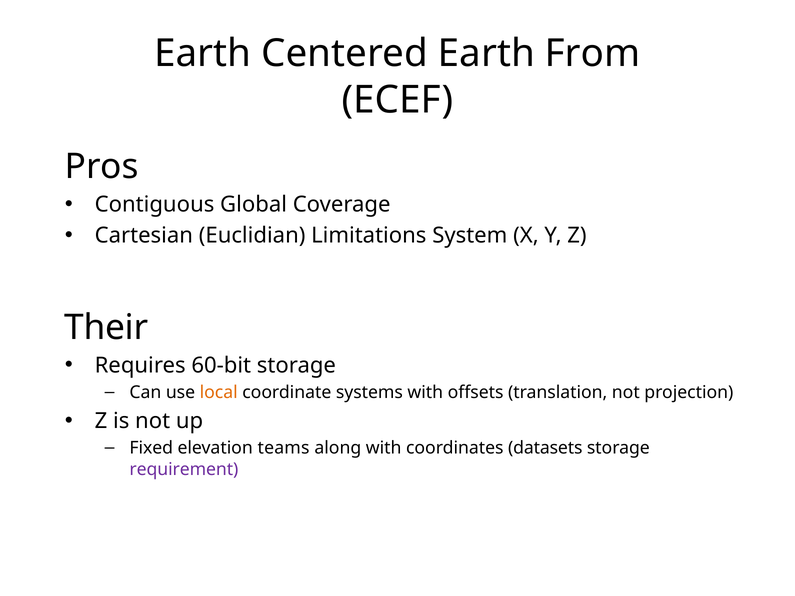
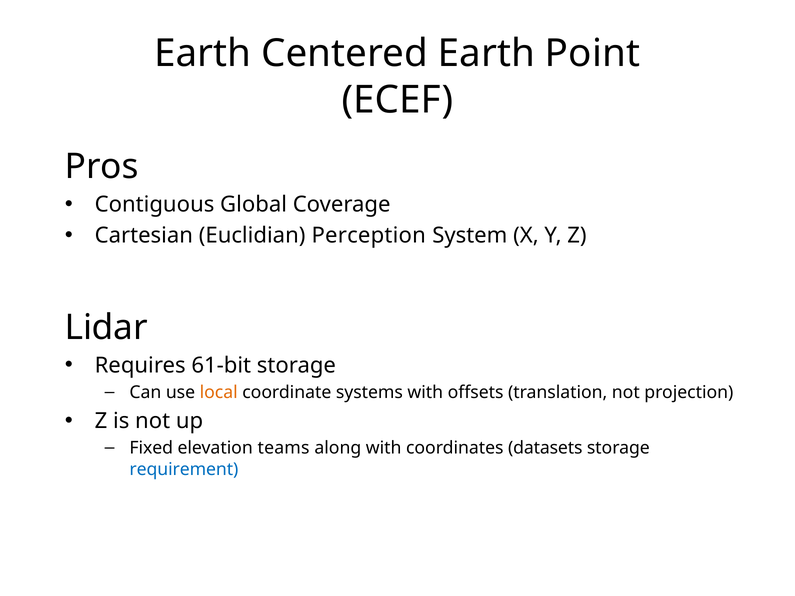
From: From -> Point
Limitations: Limitations -> Perception
Their: Their -> Lidar
60-bit: 60-bit -> 61-bit
requirement colour: purple -> blue
